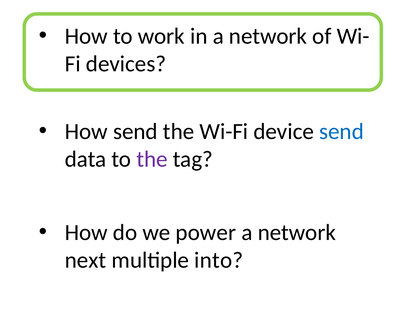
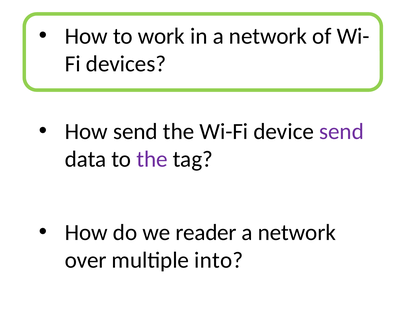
send at (342, 132) colour: blue -> purple
power: power -> reader
next: next -> over
